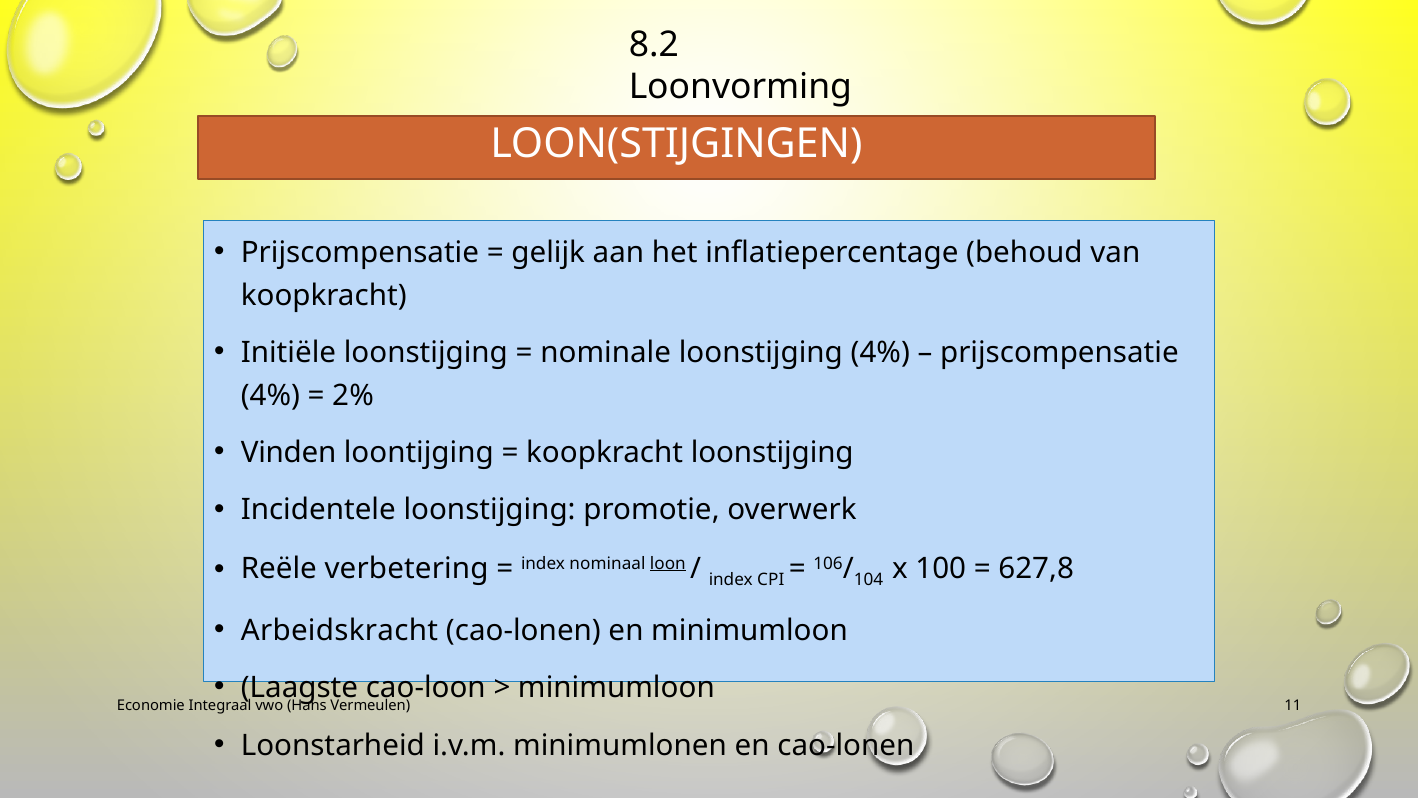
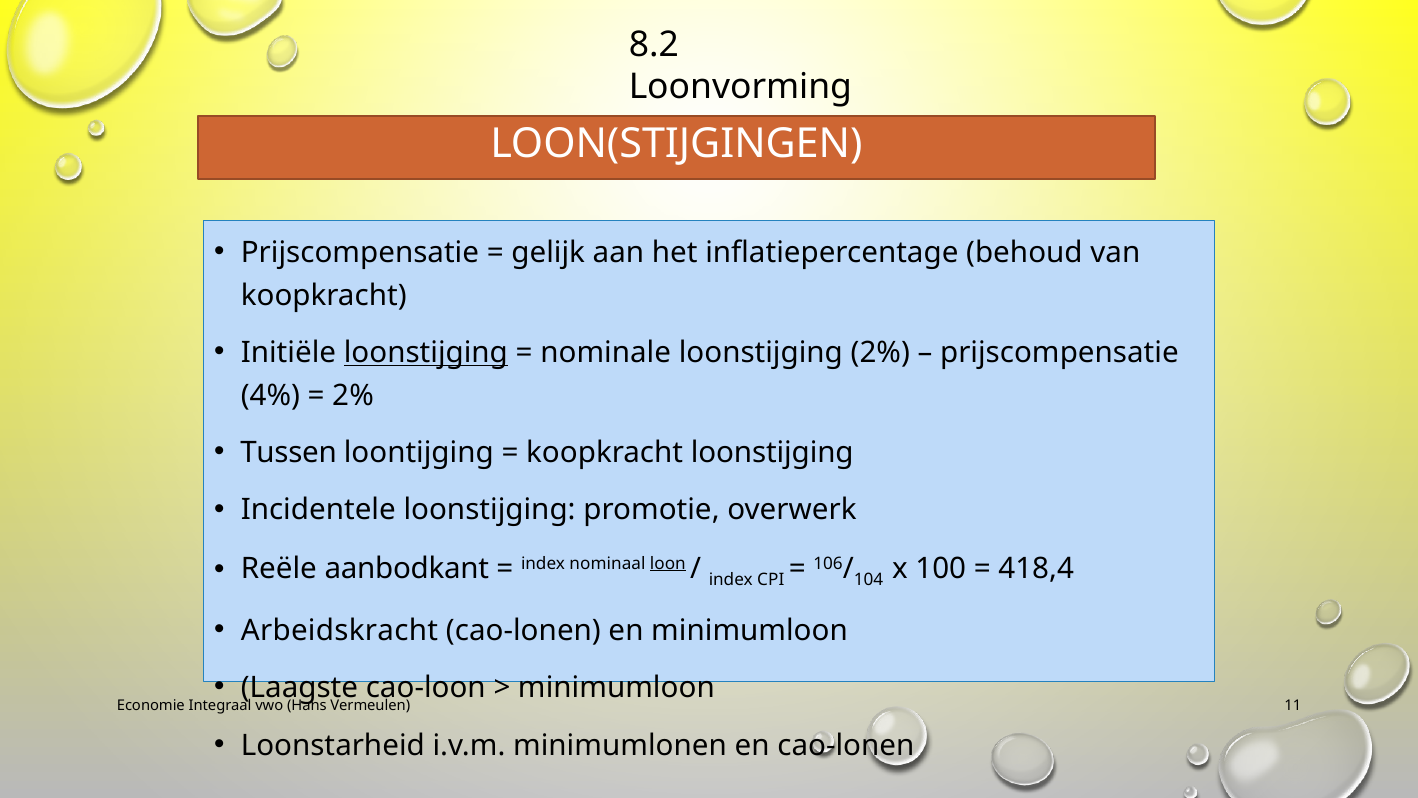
loonstijging at (426, 353) underline: none -> present
loonstijging 4%: 4% -> 2%
Vinden: Vinden -> Tussen
verbetering: verbetering -> aanbodkant
627,8: 627,8 -> 418,4
